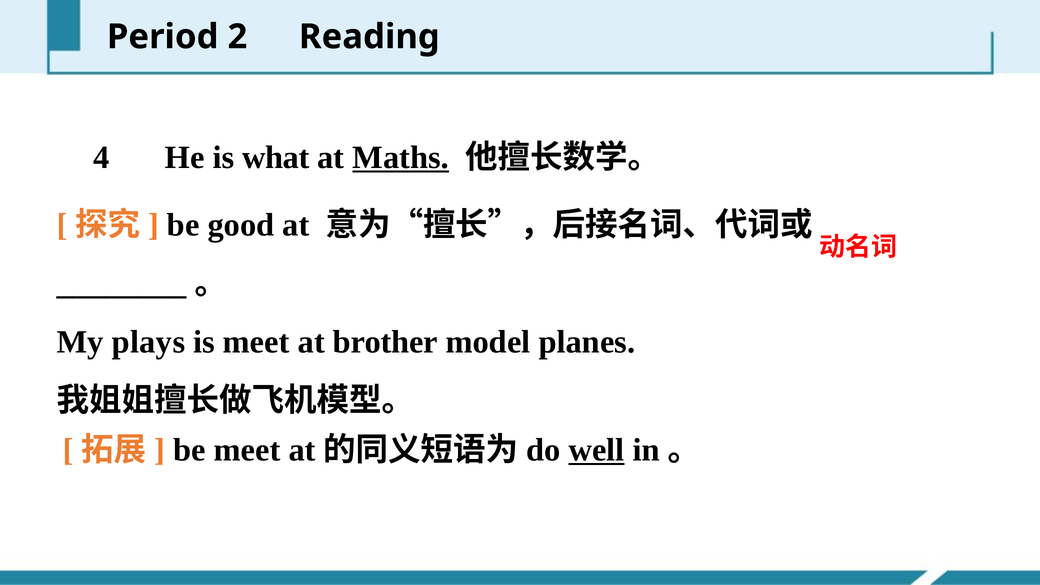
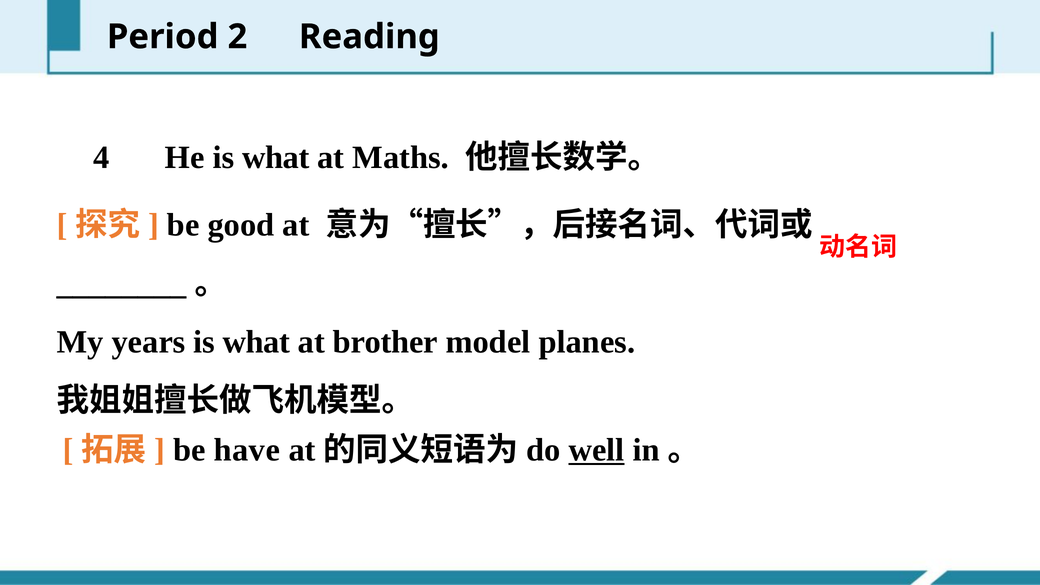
Maths underline: present -> none
plays: plays -> years
meet at (256, 342): meet -> what
be meet: meet -> have
